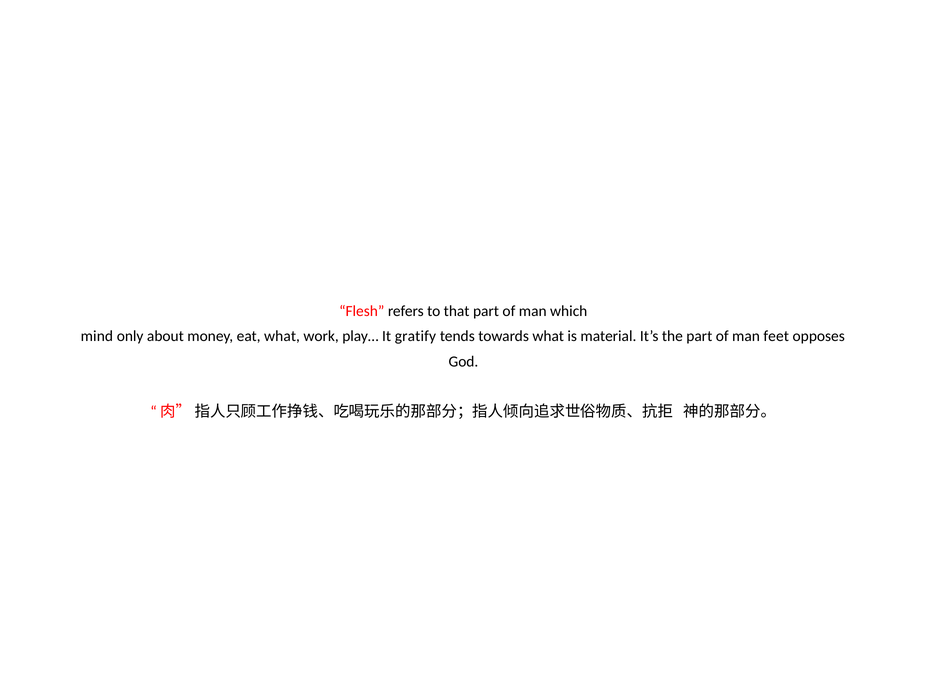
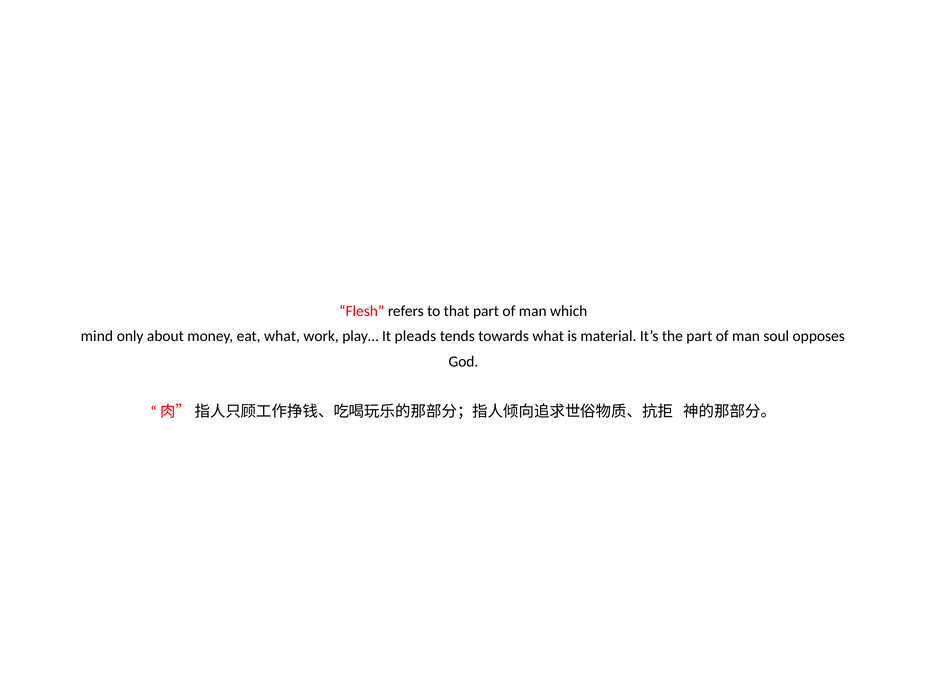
gratify: gratify -> pleads
feet: feet -> soul
